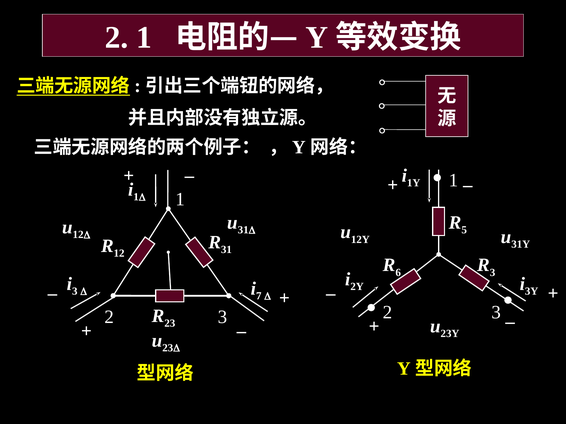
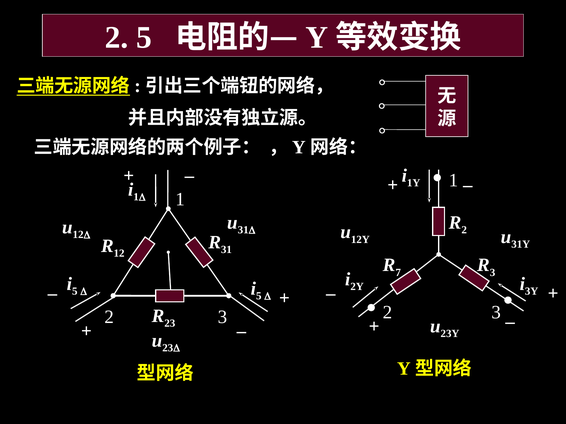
2 1: 1 -> 5
5 at (464, 230): 5 -> 2
6: 6 -> 7
3 at (75, 292): 3 -> 5
7 at (259, 296): 7 -> 5
